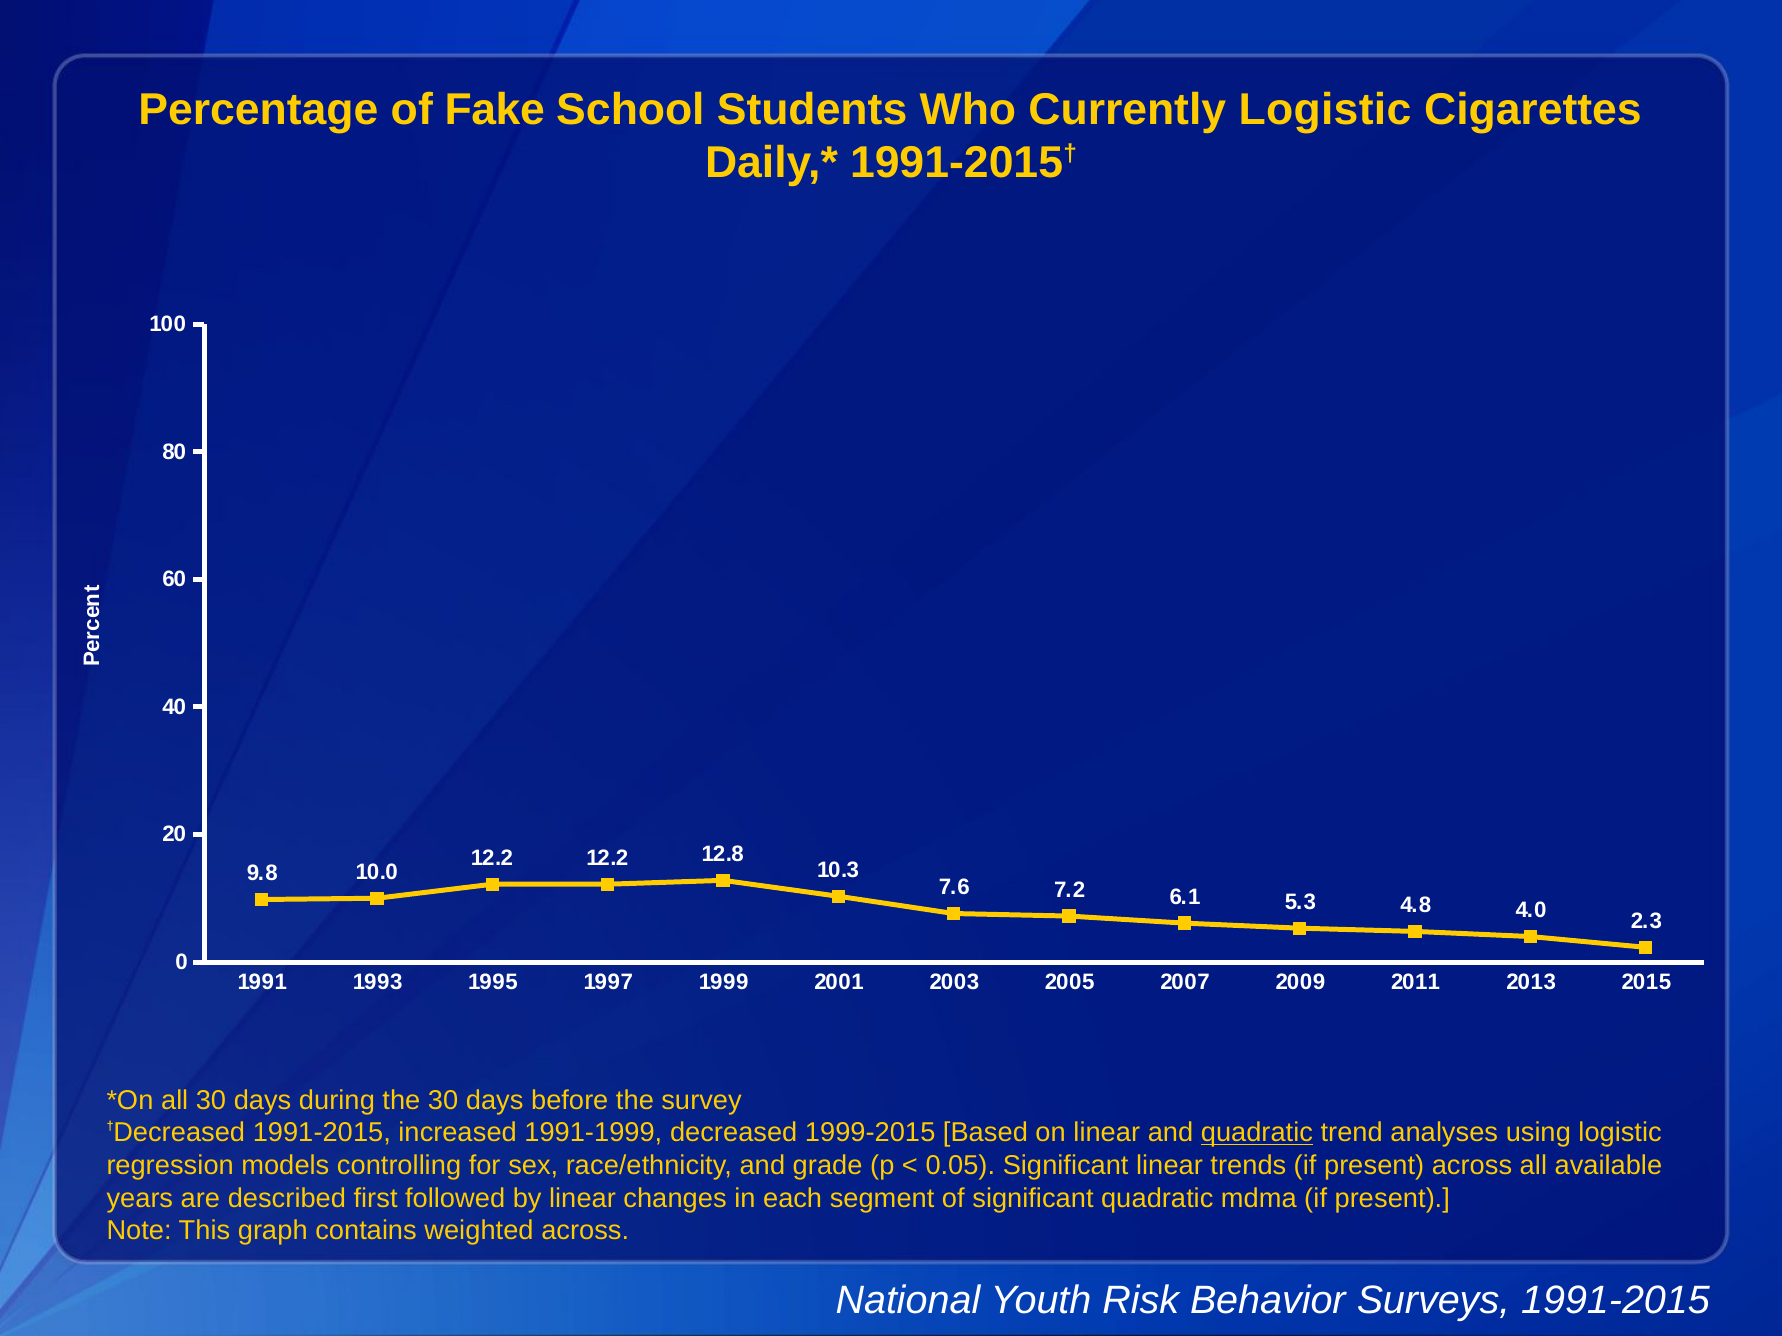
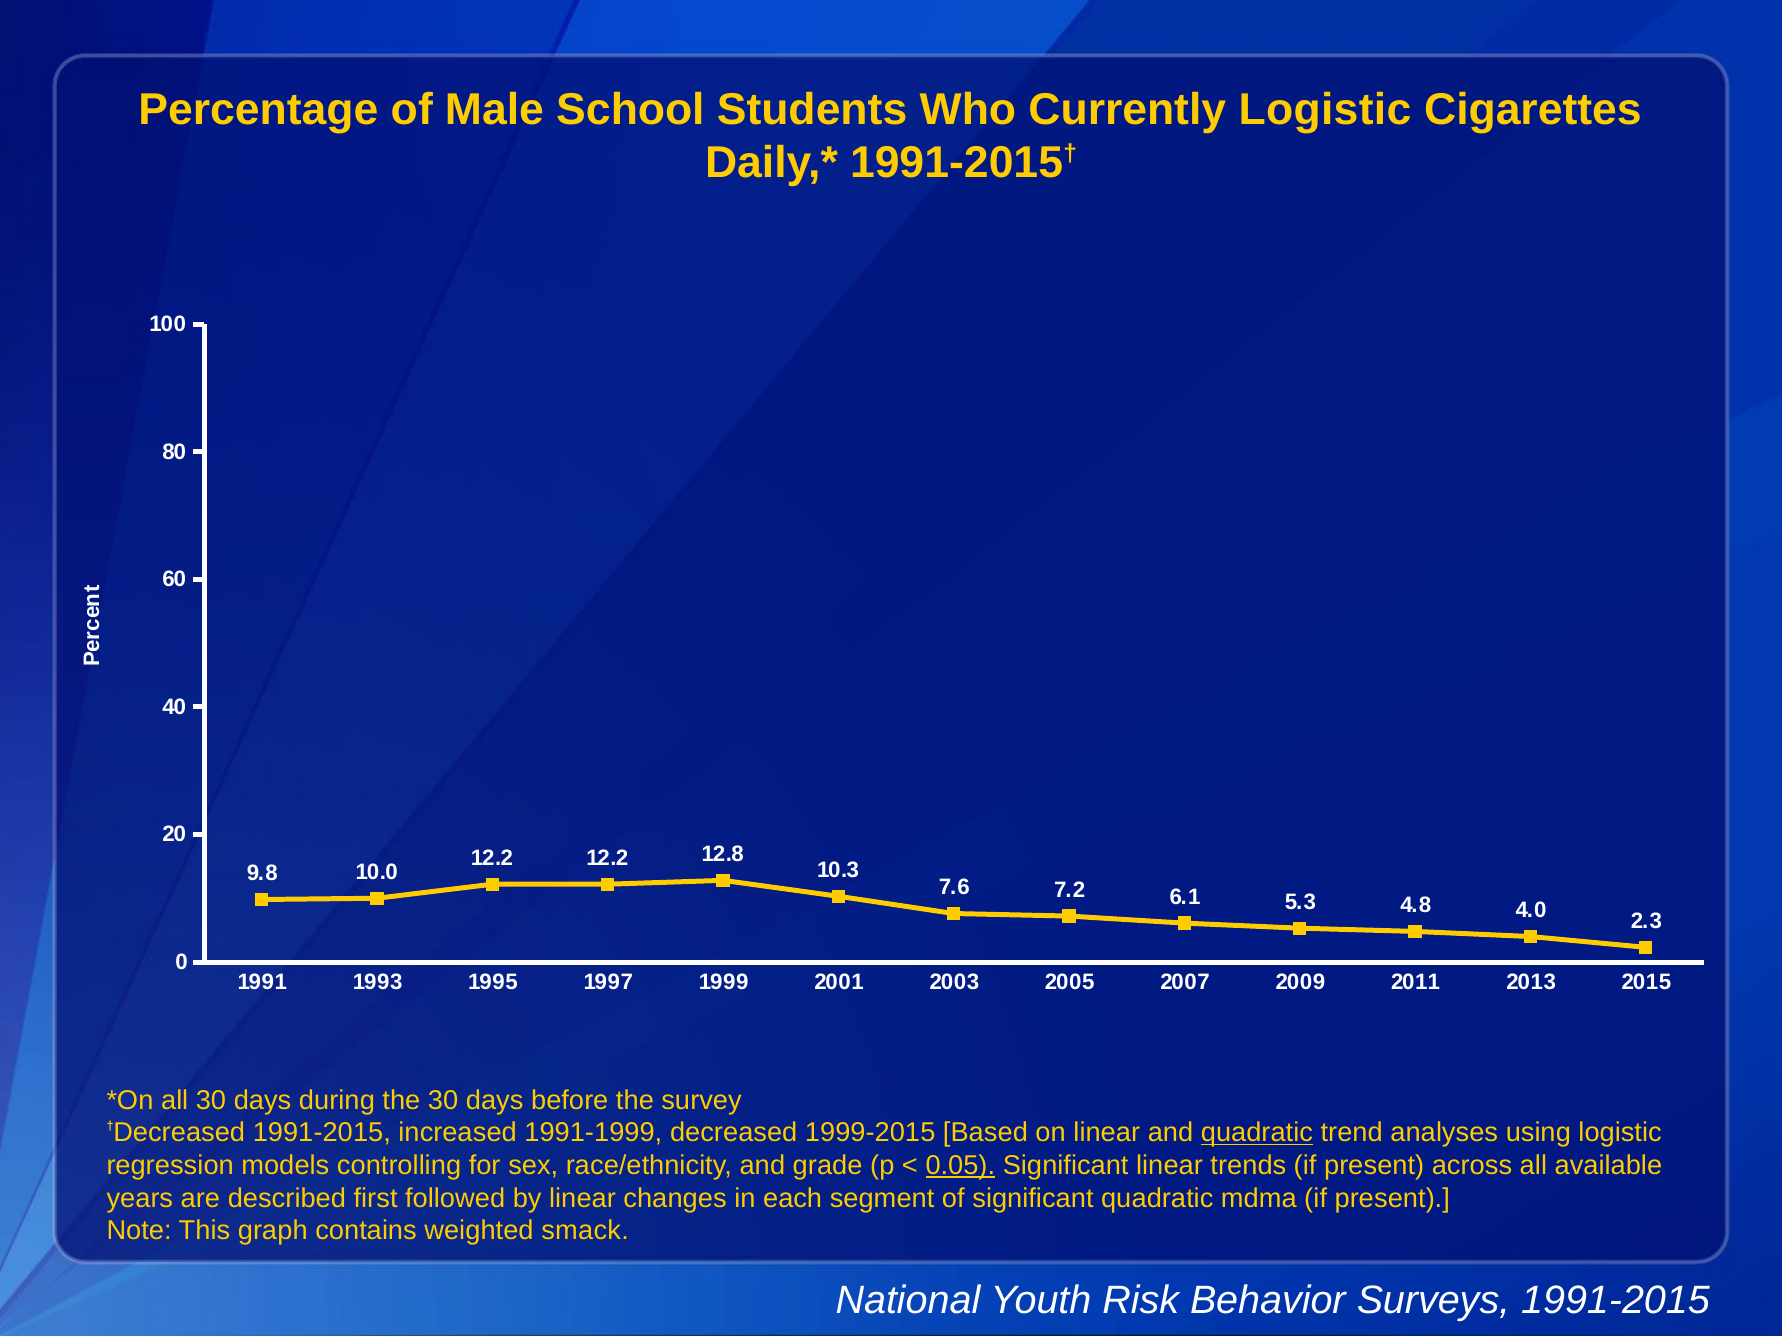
Fake: Fake -> Male
0.05 underline: none -> present
weighted across: across -> smack
